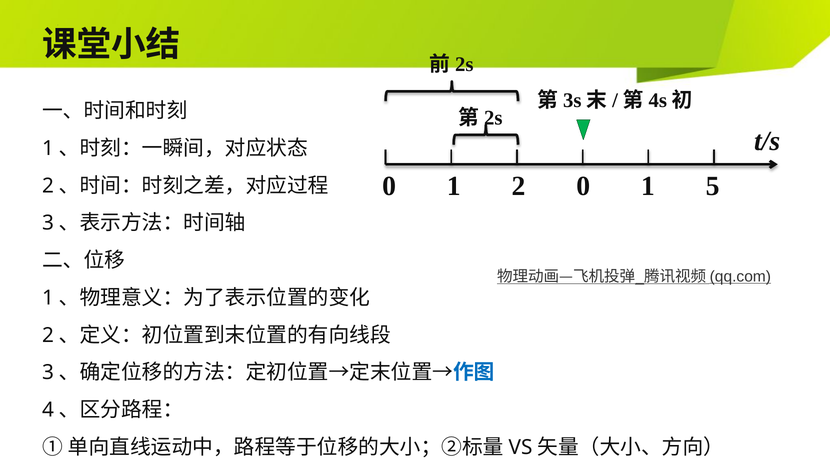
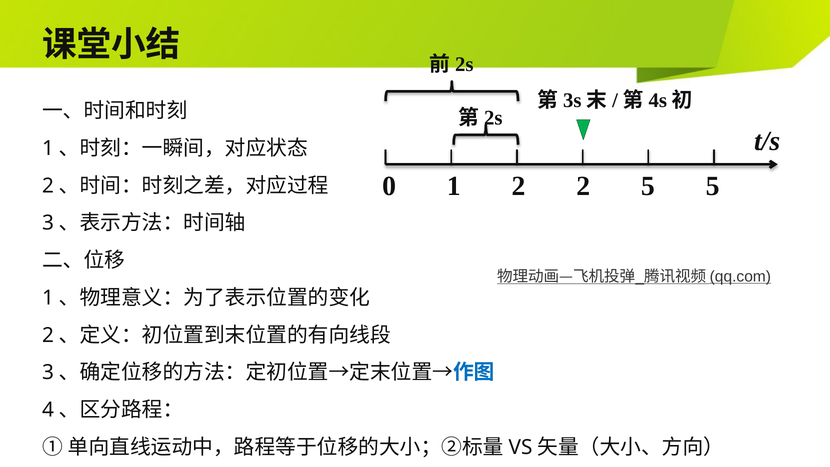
2 0: 0 -> 2
1 1: 1 -> 5
